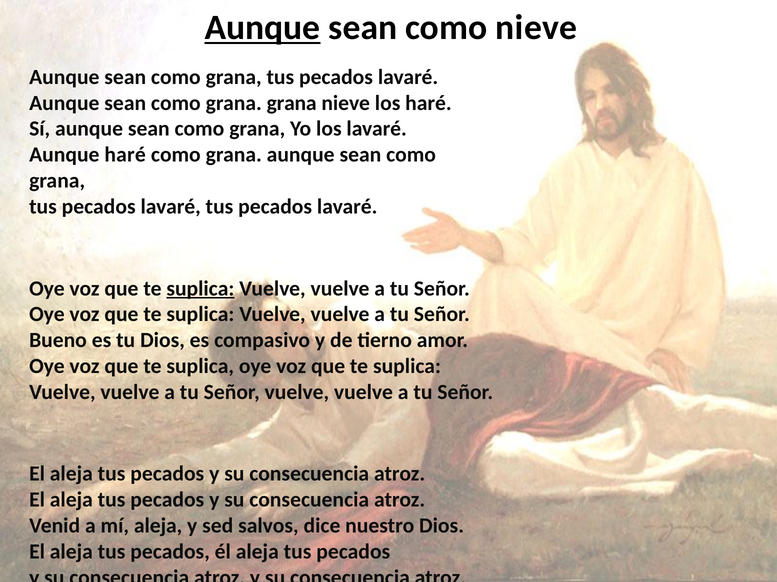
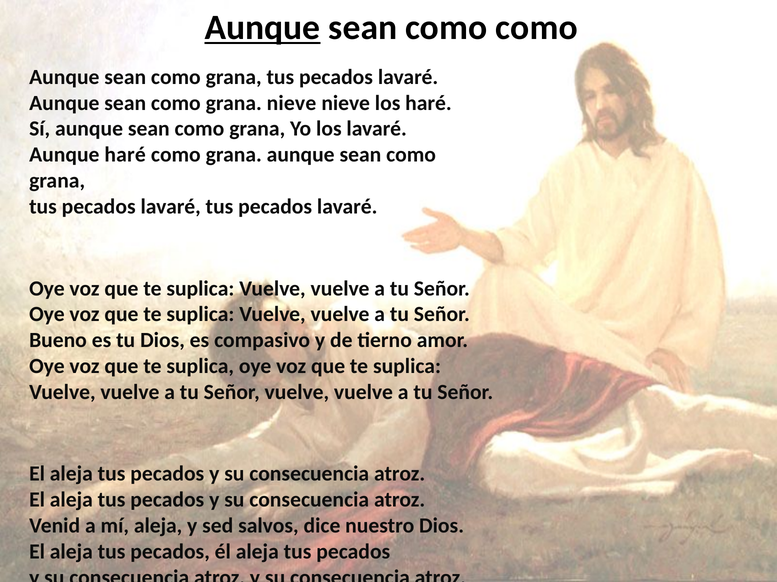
como nieve: nieve -> como
grana grana: grana -> nieve
suplica at (200, 289) underline: present -> none
